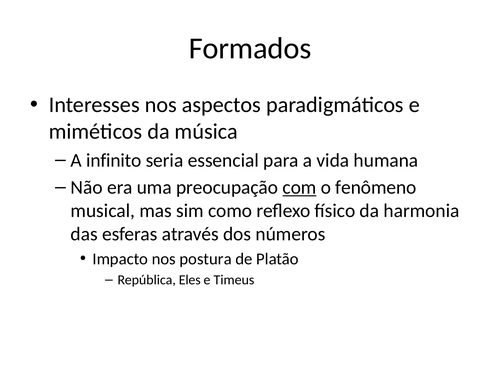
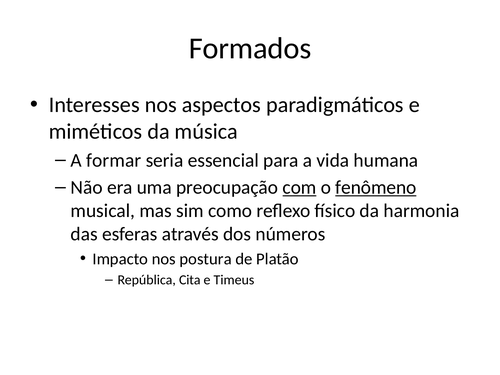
infinito: infinito -> formar
fenômeno underline: none -> present
Eles: Eles -> Cita
